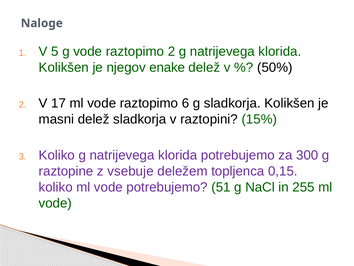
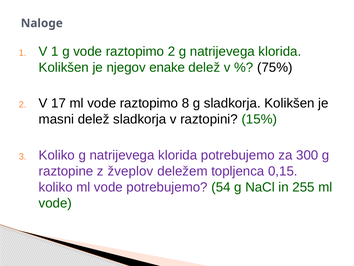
V 5: 5 -> 1
50%: 50% -> 75%
6: 6 -> 8
vsebuje: vsebuje -> žveplov
51: 51 -> 54
